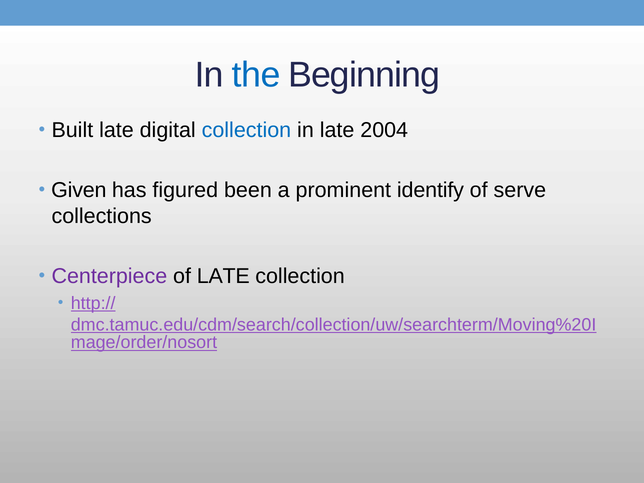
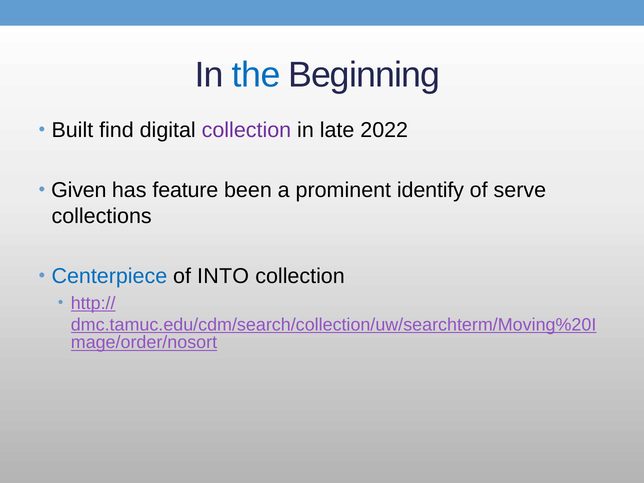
Built late: late -> find
collection at (246, 130) colour: blue -> purple
2004: 2004 -> 2022
figured: figured -> feature
Centerpiece colour: purple -> blue
of LATE: LATE -> INTO
